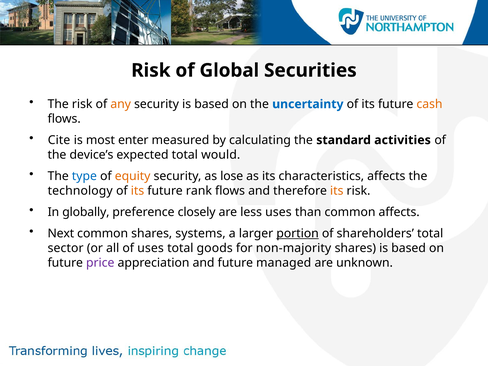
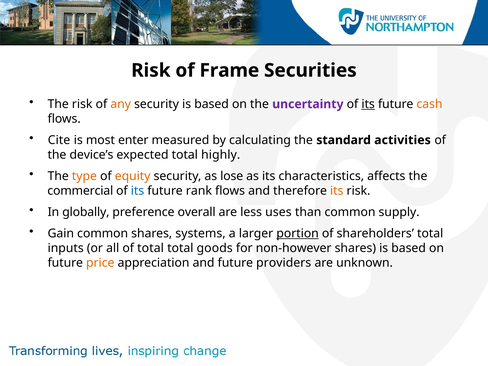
Global: Global -> Frame
uncertainty colour: blue -> purple
its at (368, 104) underline: none -> present
would: would -> highly
type colour: blue -> orange
technology: technology -> commercial
its at (137, 191) colour: orange -> blue
closely: closely -> overall
common affects: affects -> supply
Next: Next -> Gain
sector: sector -> inputs
of uses: uses -> total
non-majority: non-majority -> non-however
price colour: purple -> orange
managed: managed -> providers
